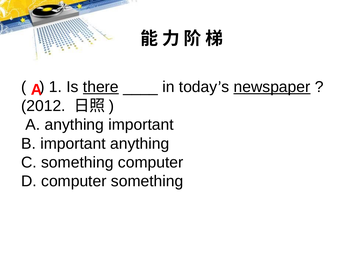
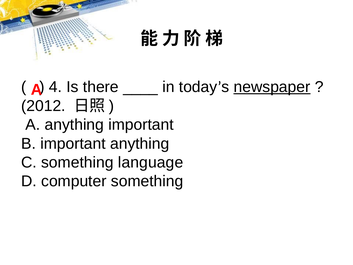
1: 1 -> 4
there underline: present -> none
something computer: computer -> language
